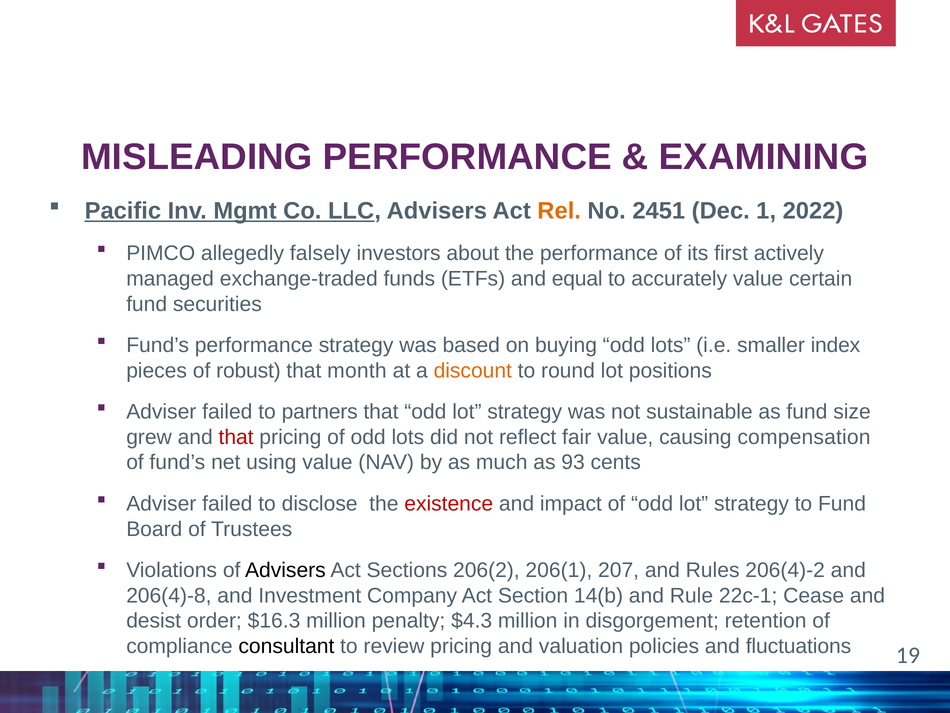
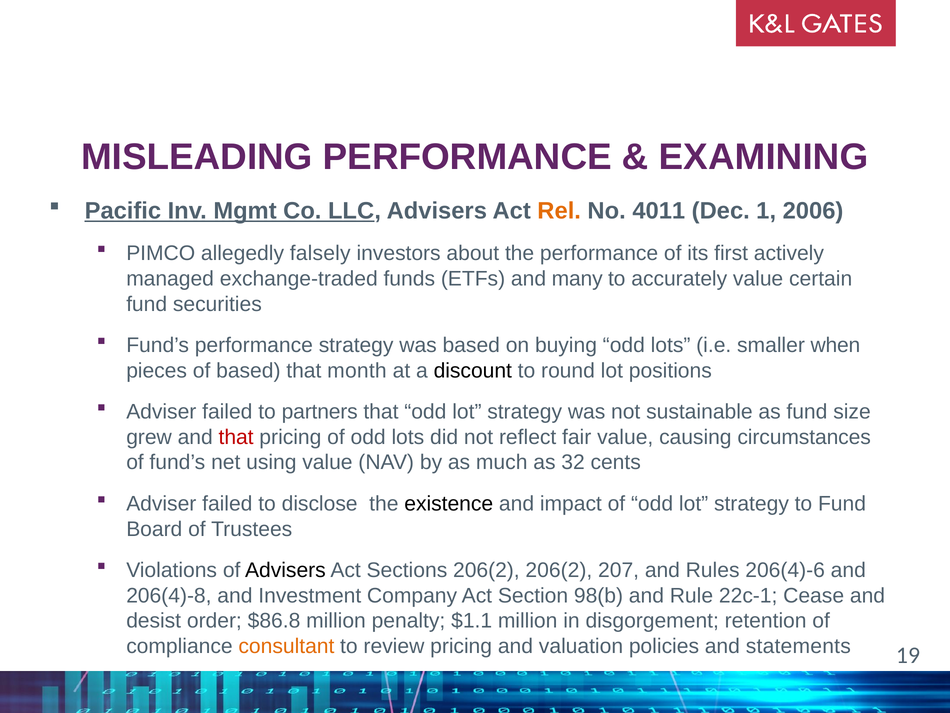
2451: 2451 -> 4011
2022: 2022 -> 2006
equal: equal -> many
index: index -> when
of robust: robust -> based
discount colour: orange -> black
compensation: compensation -> circumstances
93: 93 -> 32
existence colour: red -> black
206(2 206(1: 206(1 -> 206(2
206(4)-2: 206(4)-2 -> 206(4)-6
14(b: 14(b -> 98(b
$16.3: $16.3 -> $86.8
$4.3: $4.3 -> $1.1
consultant colour: black -> orange
fluctuations: fluctuations -> statements
